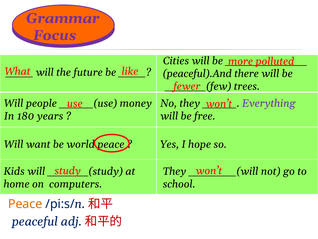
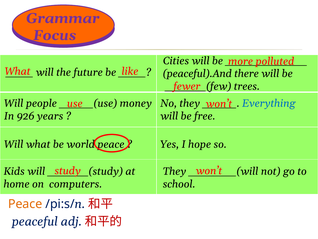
Everything colour: purple -> blue
180: 180 -> 926
Will want: want -> what
